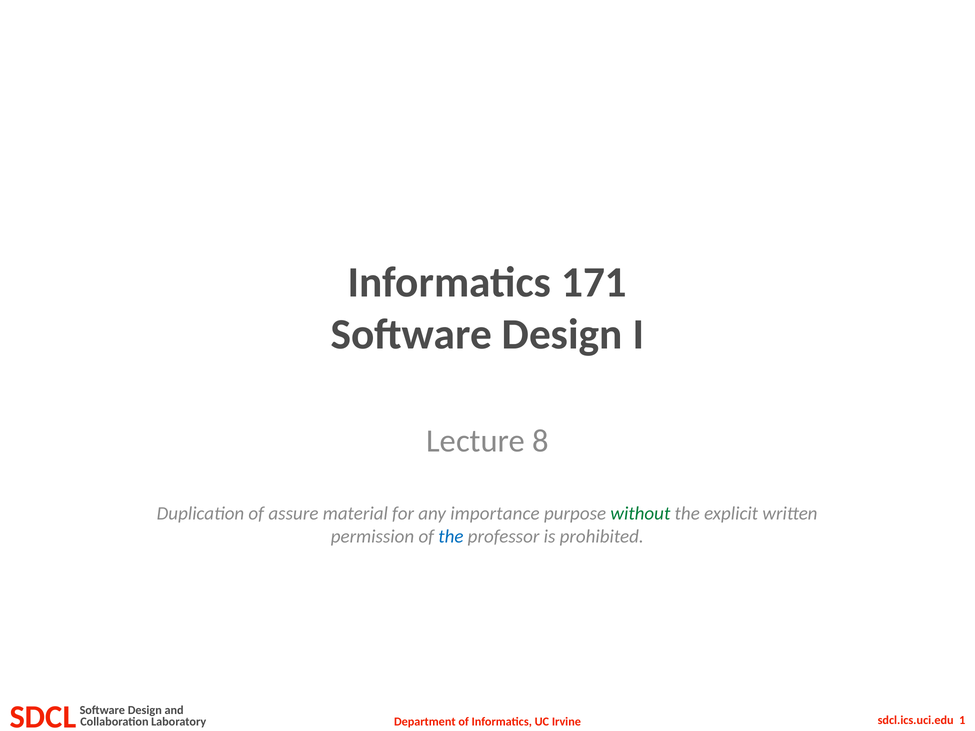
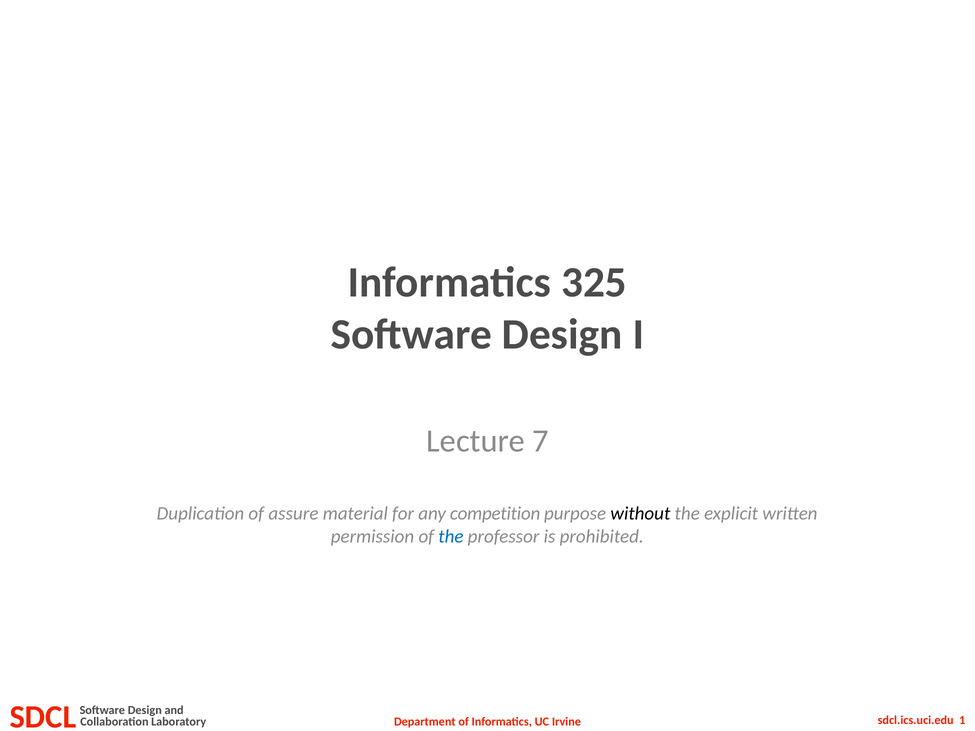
171: 171 -> 325
8: 8 -> 7
importance: importance -> competition
without colour: green -> black
